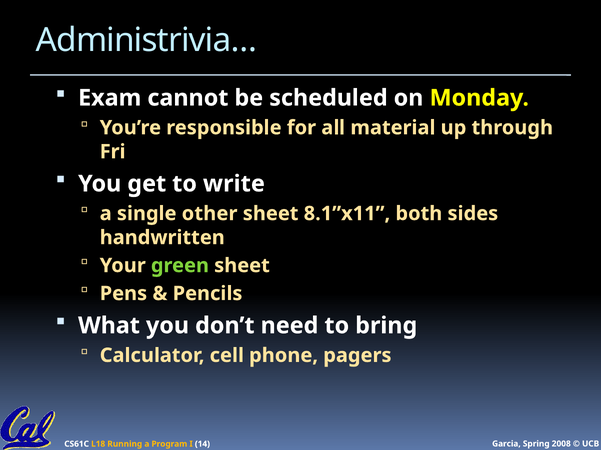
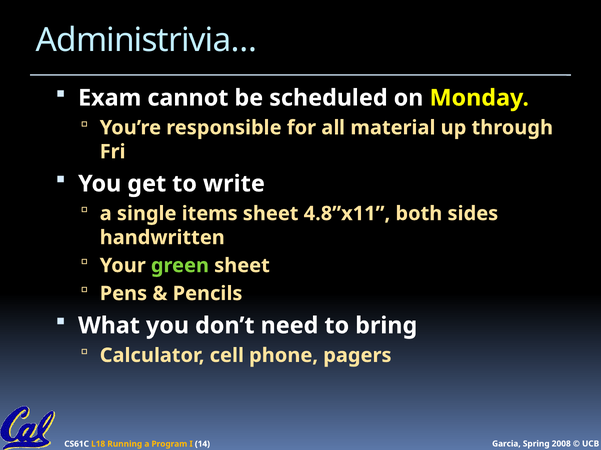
other: other -> items
8.1”x11: 8.1”x11 -> 4.8”x11
